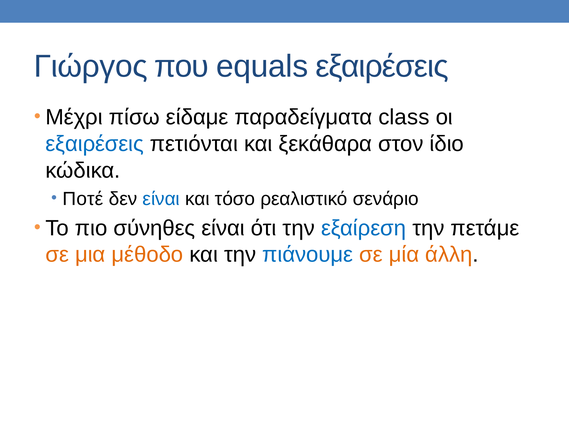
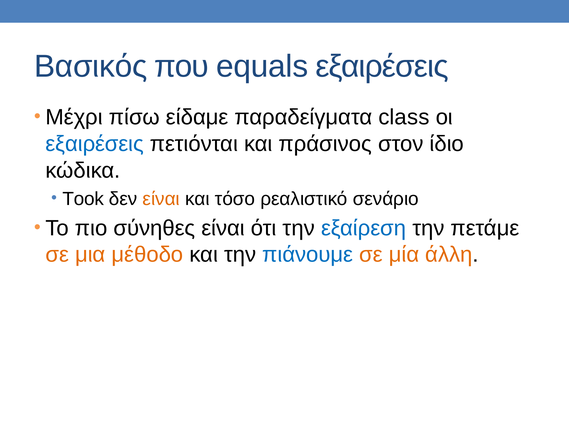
Γιώργος: Γιώργος -> Βασικός
ξεκάθαρα: ξεκάθαρα -> πράσινος
Ποτέ: Ποτέ -> Took
είναι at (161, 199) colour: blue -> orange
